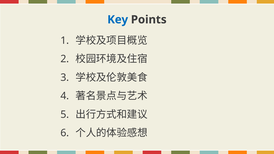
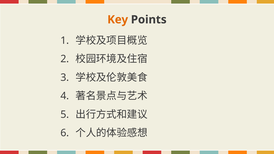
Key colour: blue -> orange
